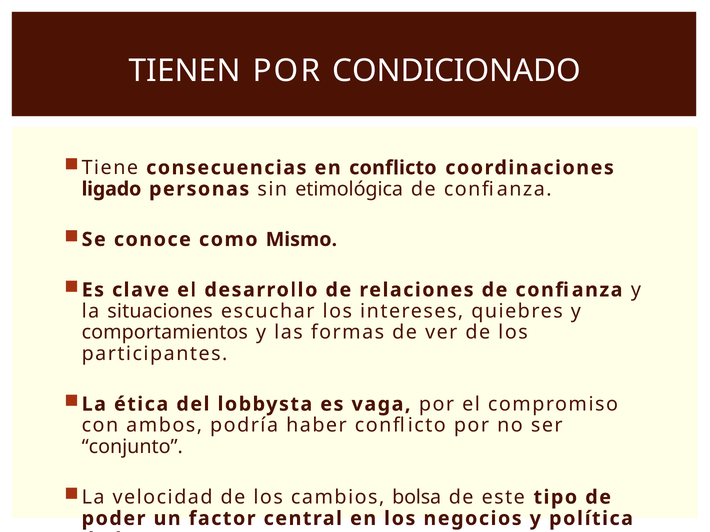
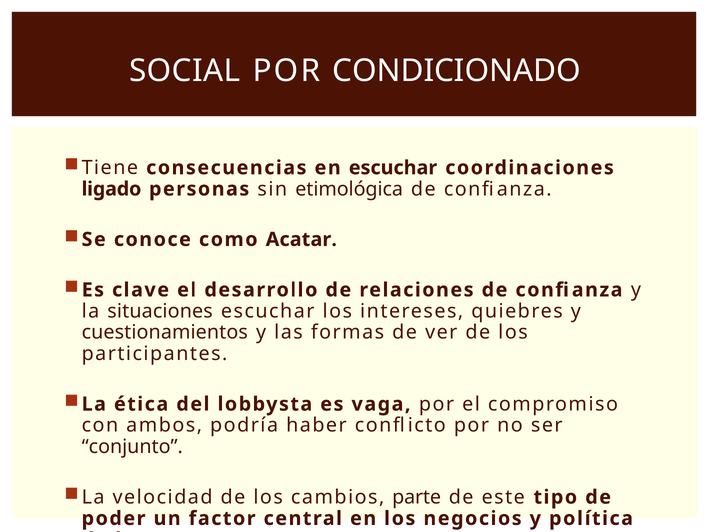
TIENEN: TIENEN -> SOCIAL
en conflicto: conflicto -> escuchar
Mismo: Mismo -> Acatar
comportamientos: comportamientos -> cuestionamientos
bolsa: bolsa -> parte
